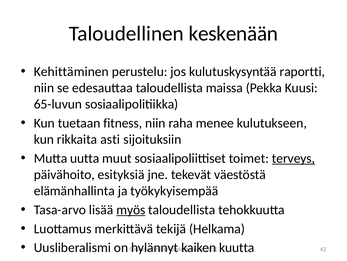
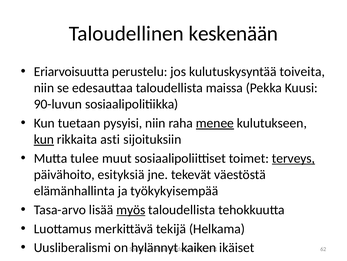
Kehittäminen: Kehittäminen -> Eriarvoisuutta
raportti: raportti -> toiveita
65-luvun: 65-luvun -> 90-luvun
fitness: fitness -> pysyisi
menee underline: none -> present
kun at (44, 139) underline: none -> present
uutta: uutta -> tulee
kuutta: kuutta -> ikäiset
